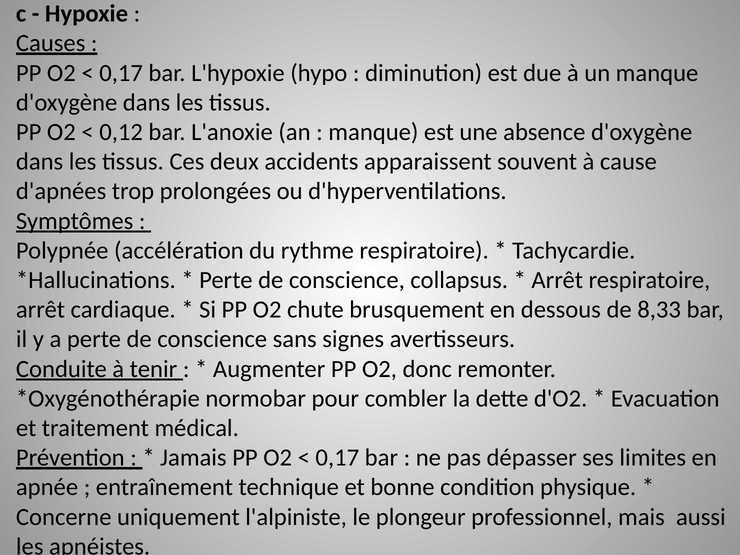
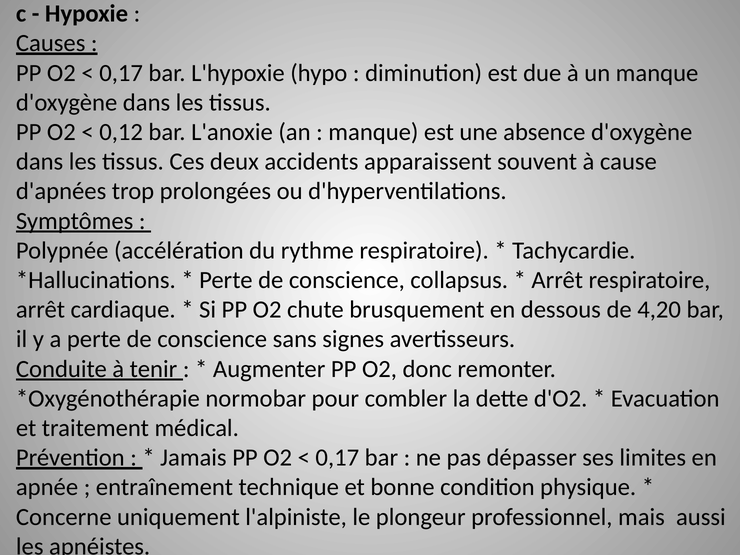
8,33: 8,33 -> 4,20
